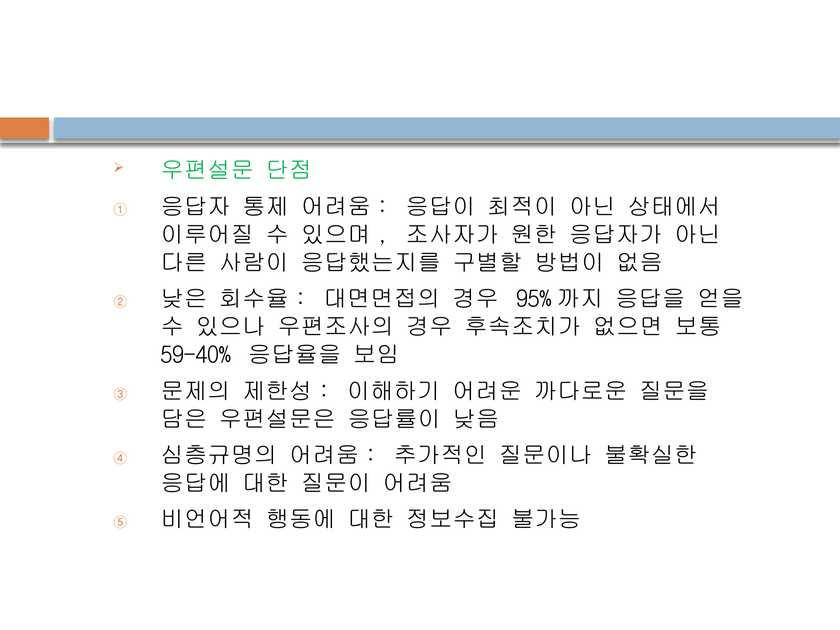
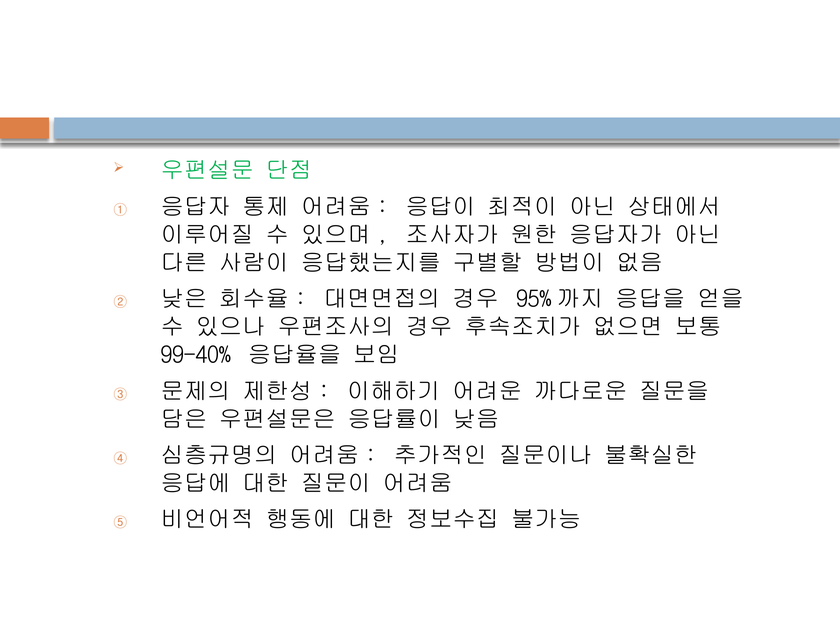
59-40%: 59-40% -> 99-40%
